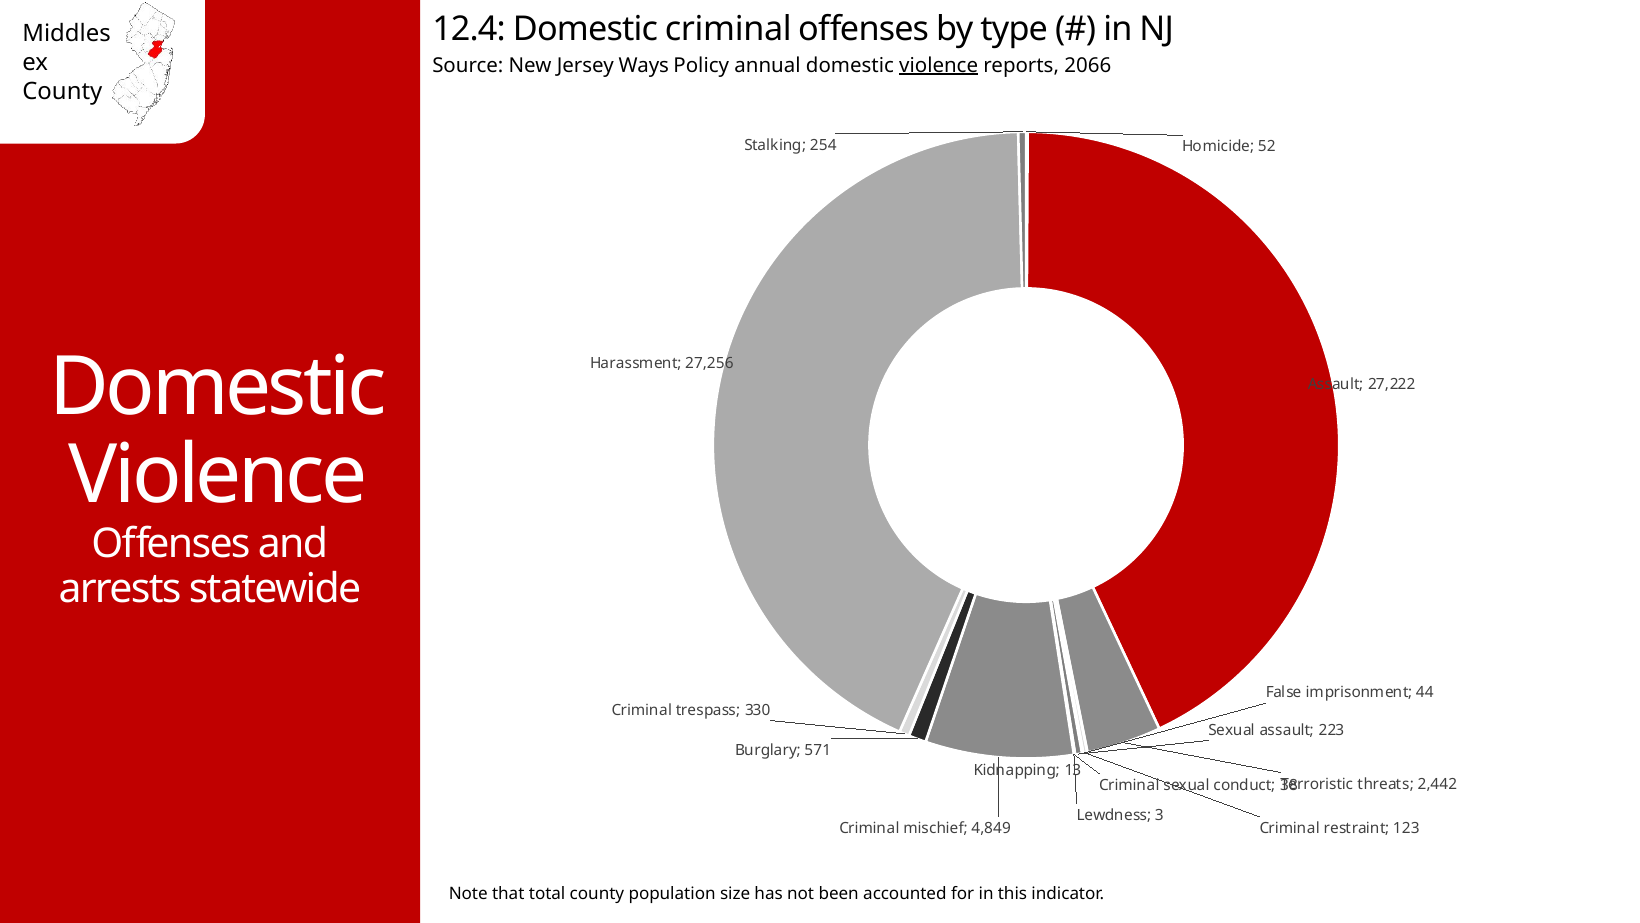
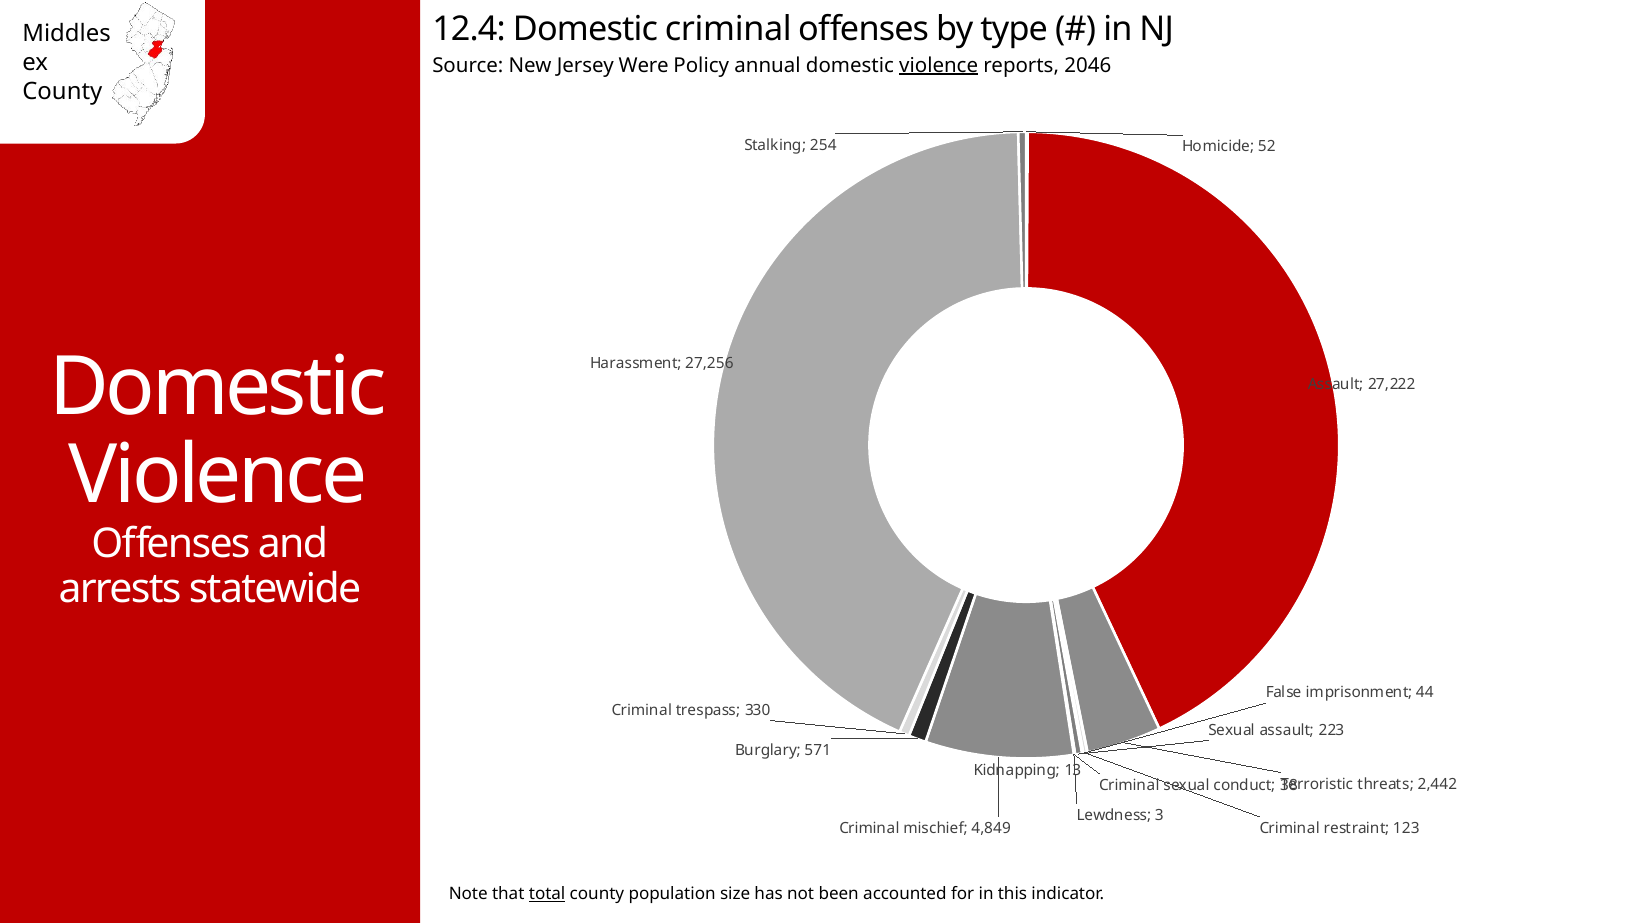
Ways: Ways -> Were
2066: 2066 -> 2046
total underline: none -> present
